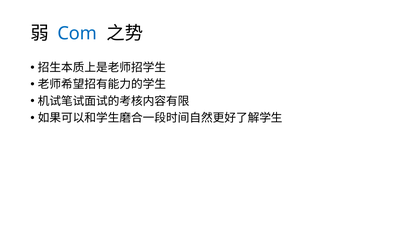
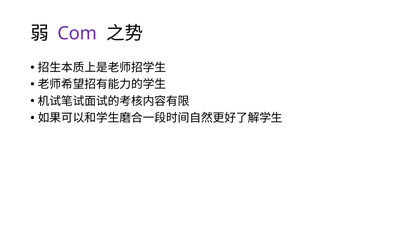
Com colour: blue -> purple
